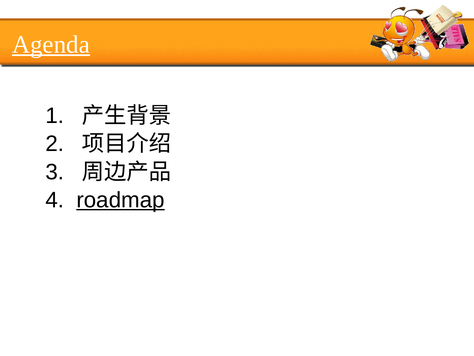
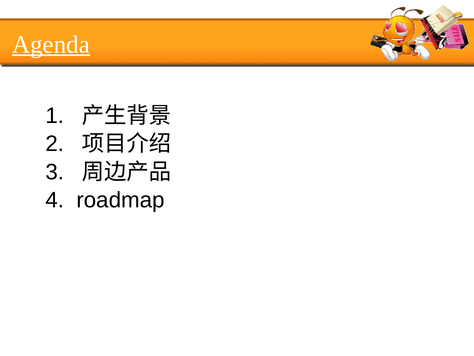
roadmap underline: present -> none
